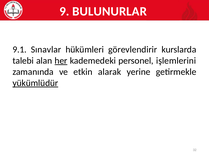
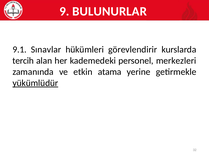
talebi: talebi -> tercih
her underline: present -> none
işlemlerini: işlemlerini -> merkezleri
alarak: alarak -> atama
